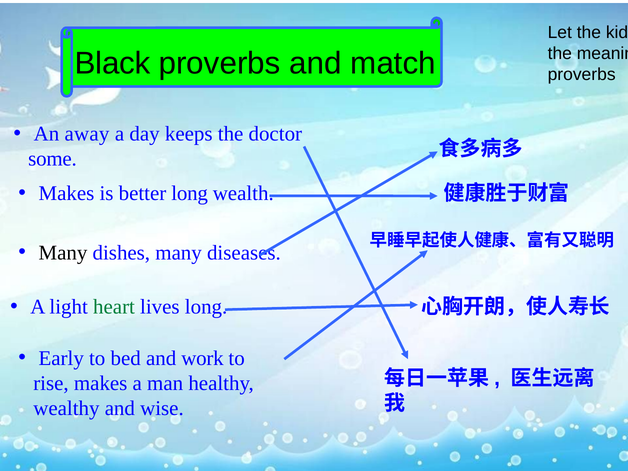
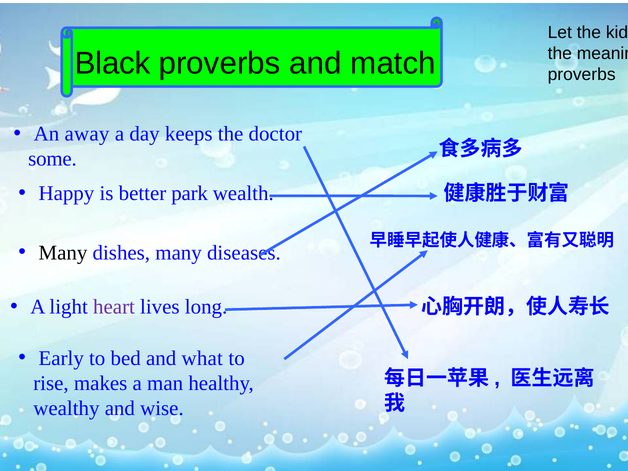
Makes at (66, 193): Makes -> Happy
better long: long -> park
heart colour: green -> purple
work: work -> what
